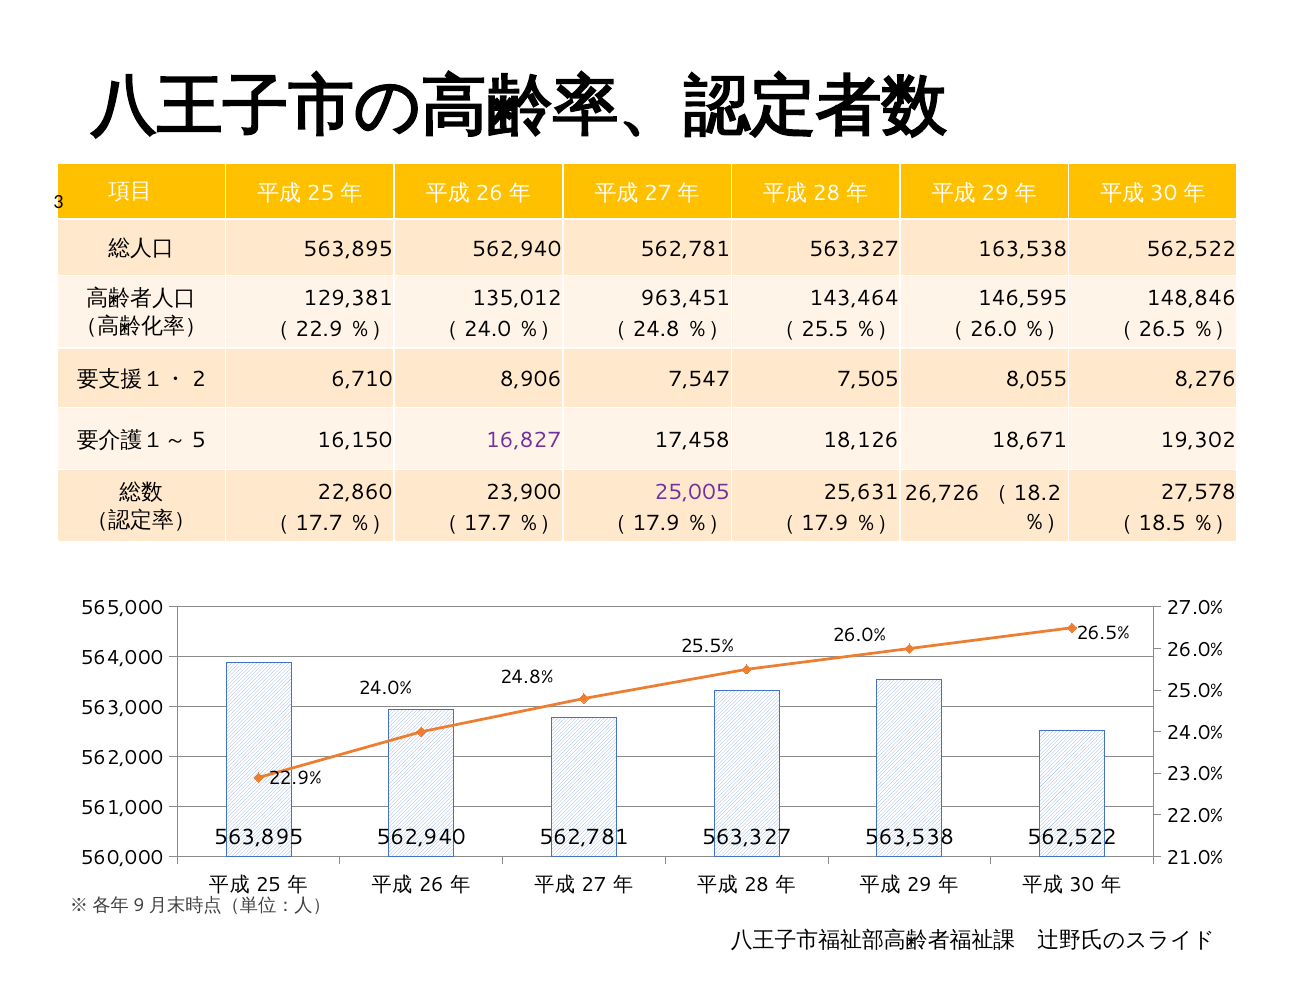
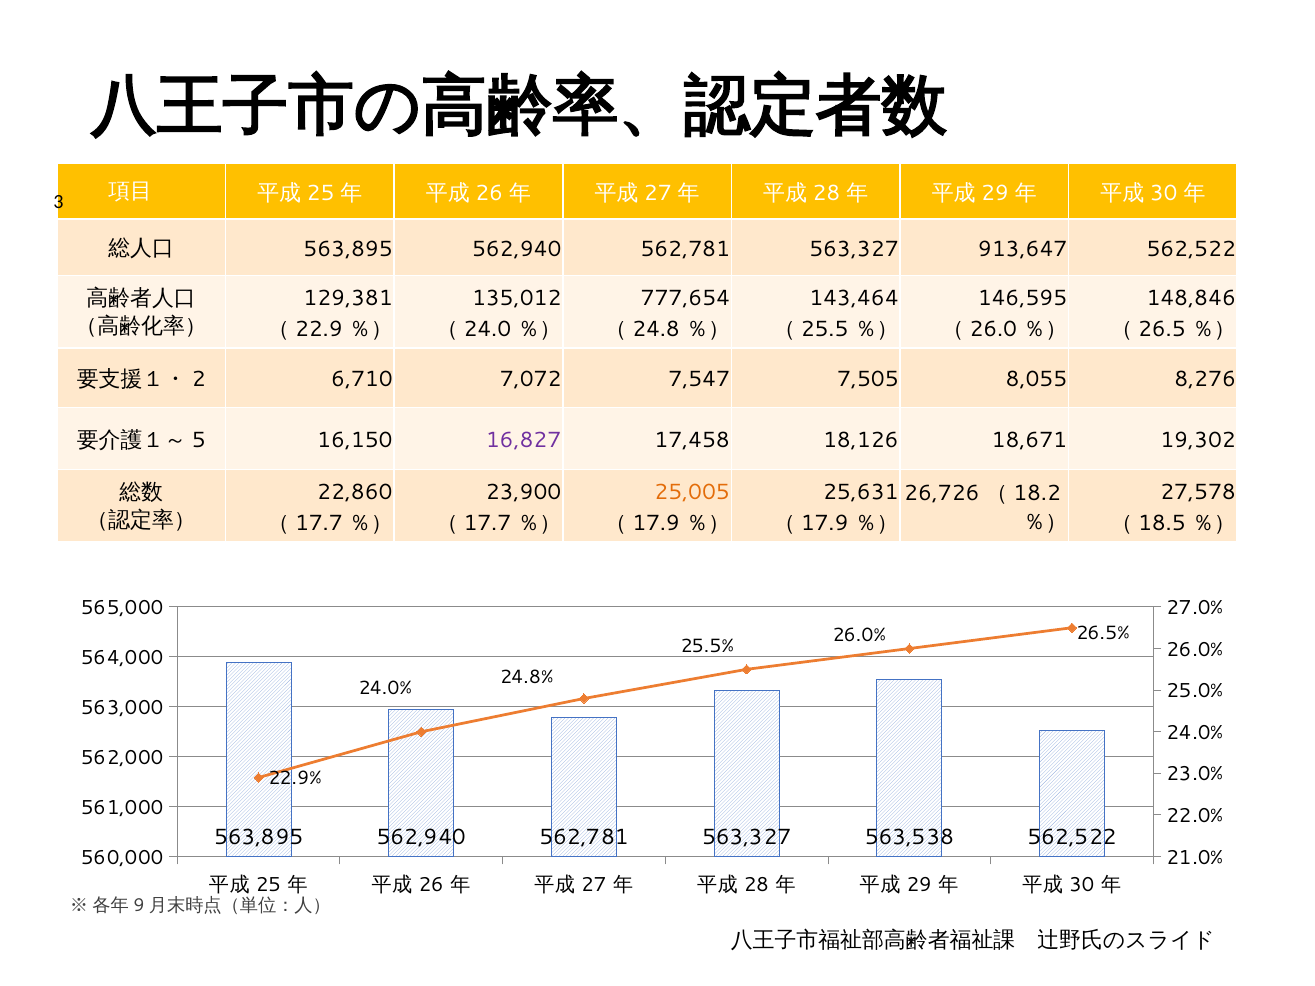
163,538: 163,538 -> 913,647
963,451: 963,451 -> 777,654
8,906: 8,906 -> 7,072
25,005 colour: purple -> orange
